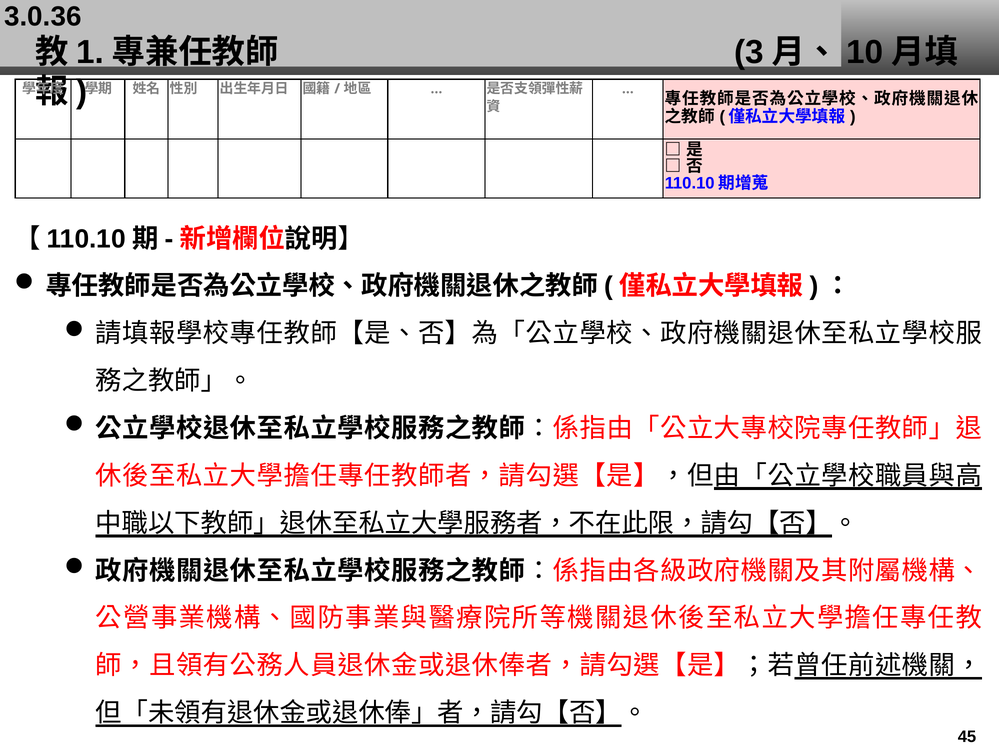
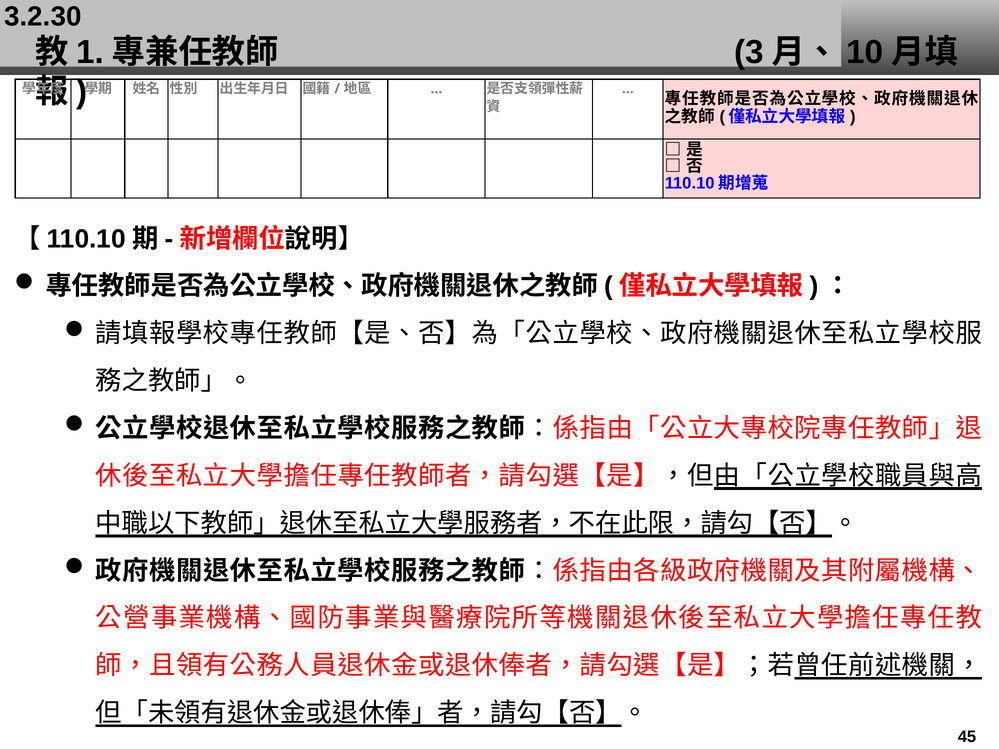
3.0.36: 3.0.36 -> 3.2.30
